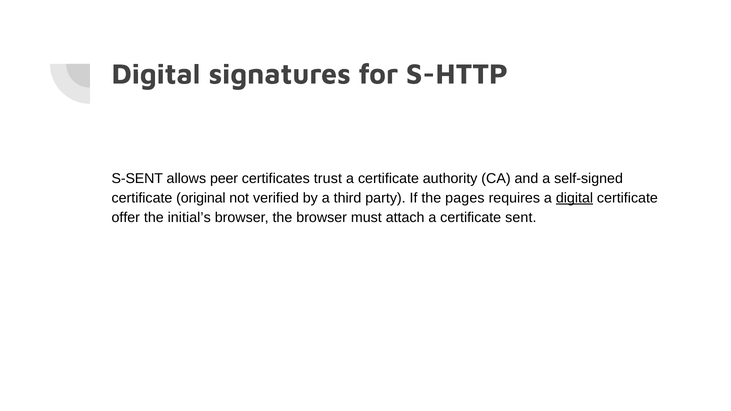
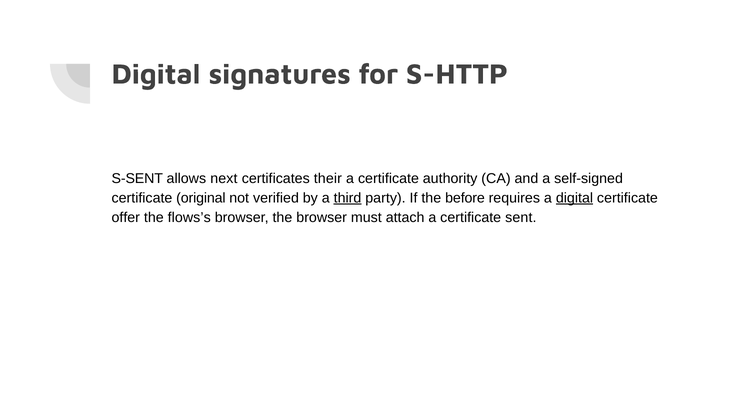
peer: peer -> next
trust: trust -> their
third underline: none -> present
pages: pages -> before
initial’s: initial’s -> flows’s
